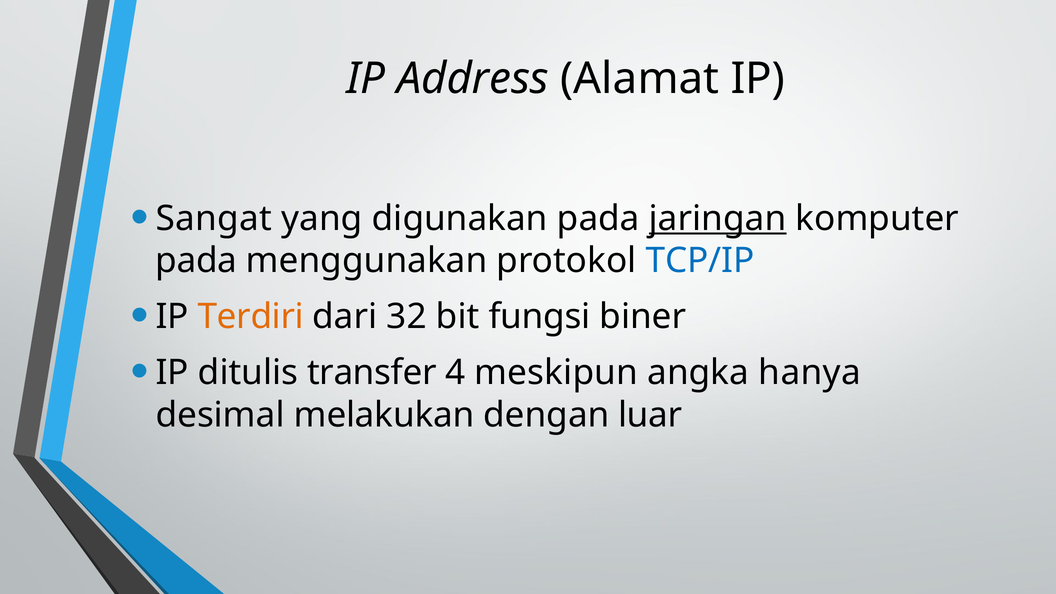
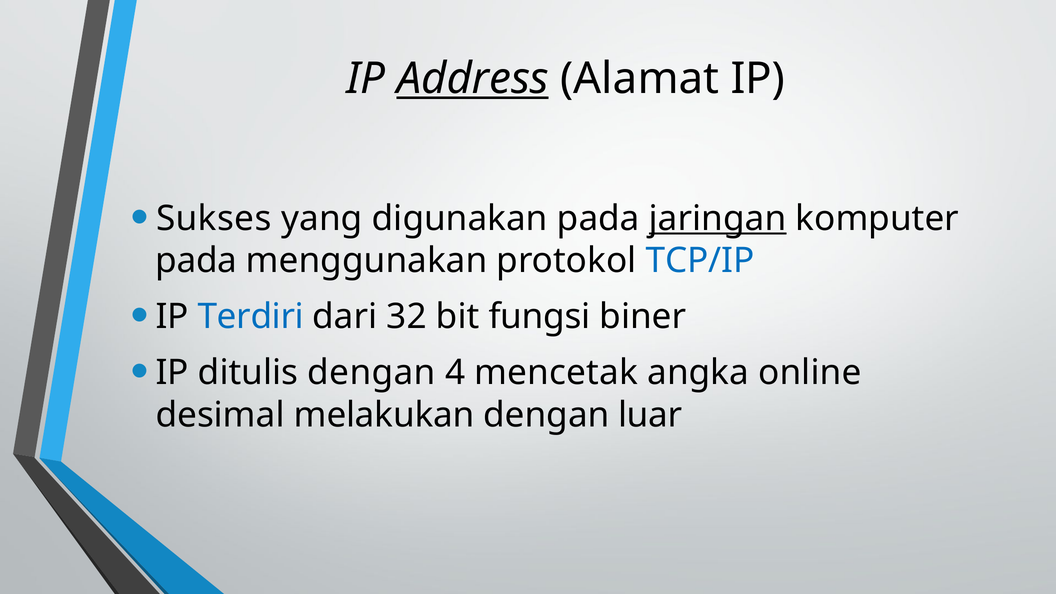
Address underline: none -> present
Sangat: Sangat -> Sukses
Terdiri colour: orange -> blue
ditulis transfer: transfer -> dengan
meskipun: meskipun -> mencetak
hanya: hanya -> online
